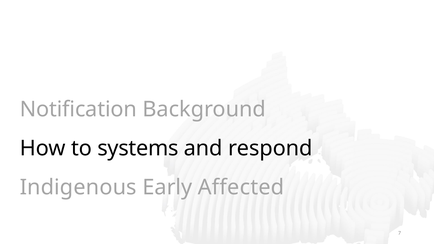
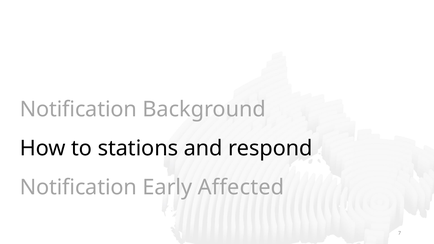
systems: systems -> stations
Indigenous at (78, 187): Indigenous -> Notification
